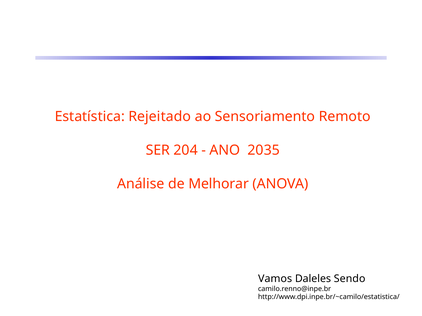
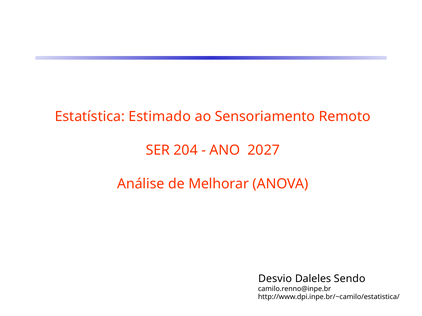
Rejeitado: Rejeitado -> Estimado
2035: 2035 -> 2027
Vamos: Vamos -> Desvio
